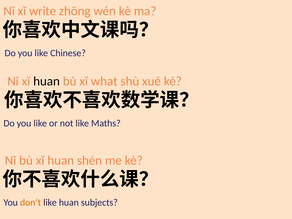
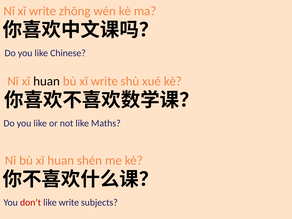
bù xǐ what: what -> write
don’t colour: orange -> red
like huan: huan -> write
